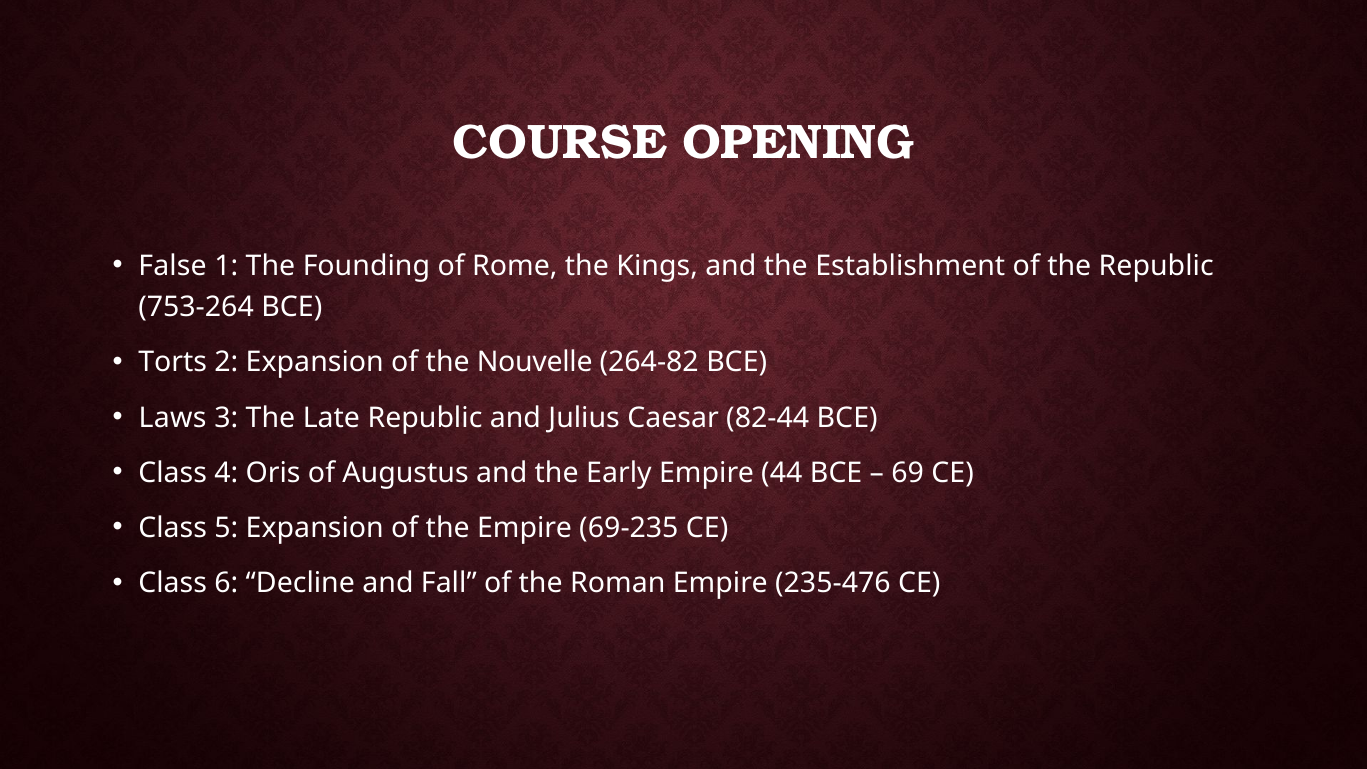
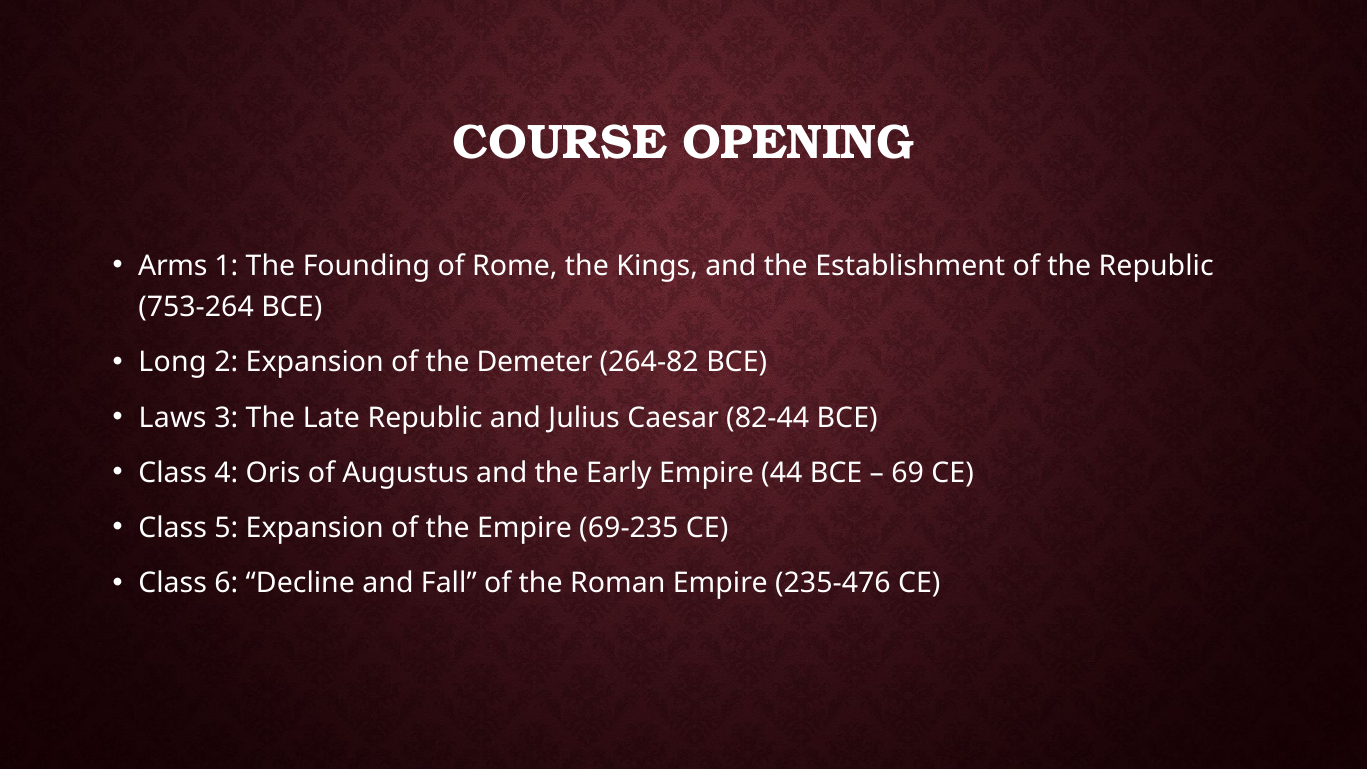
False: False -> Arms
Torts: Torts -> Long
Nouvelle: Nouvelle -> Demeter
